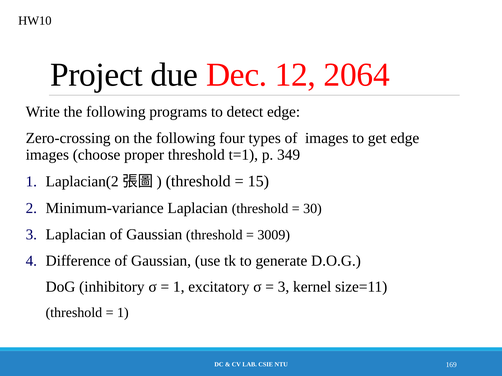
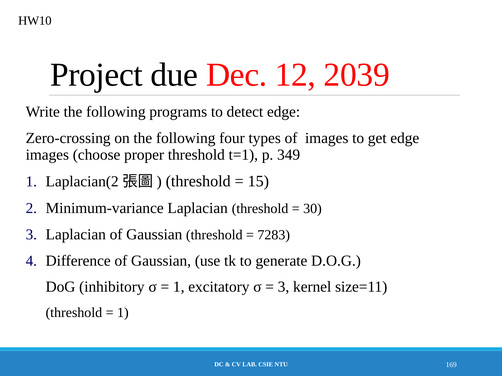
2064: 2064 -> 2039
3009: 3009 -> 7283
